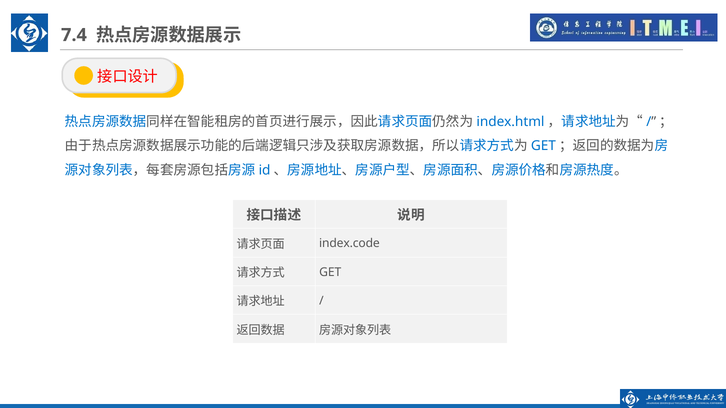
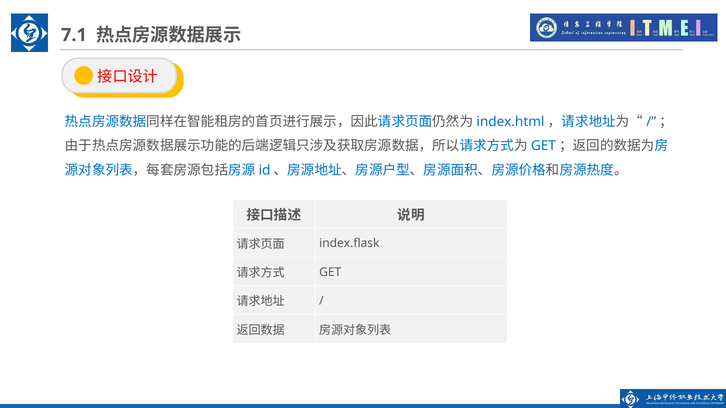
7.4: 7.4 -> 7.1
index.code: index.code -> index.flask
